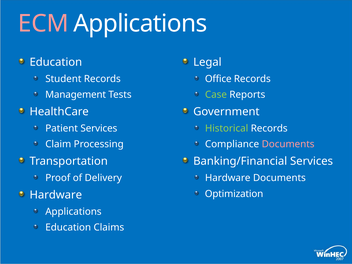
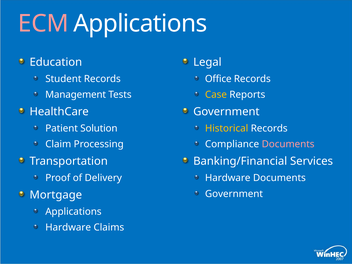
Case colour: light green -> yellow
Patient Services: Services -> Solution
Historical colour: light green -> yellow
Optimization at (234, 194): Optimization -> Government
Hardware at (56, 195): Hardware -> Mortgage
Education at (68, 227): Education -> Hardware
